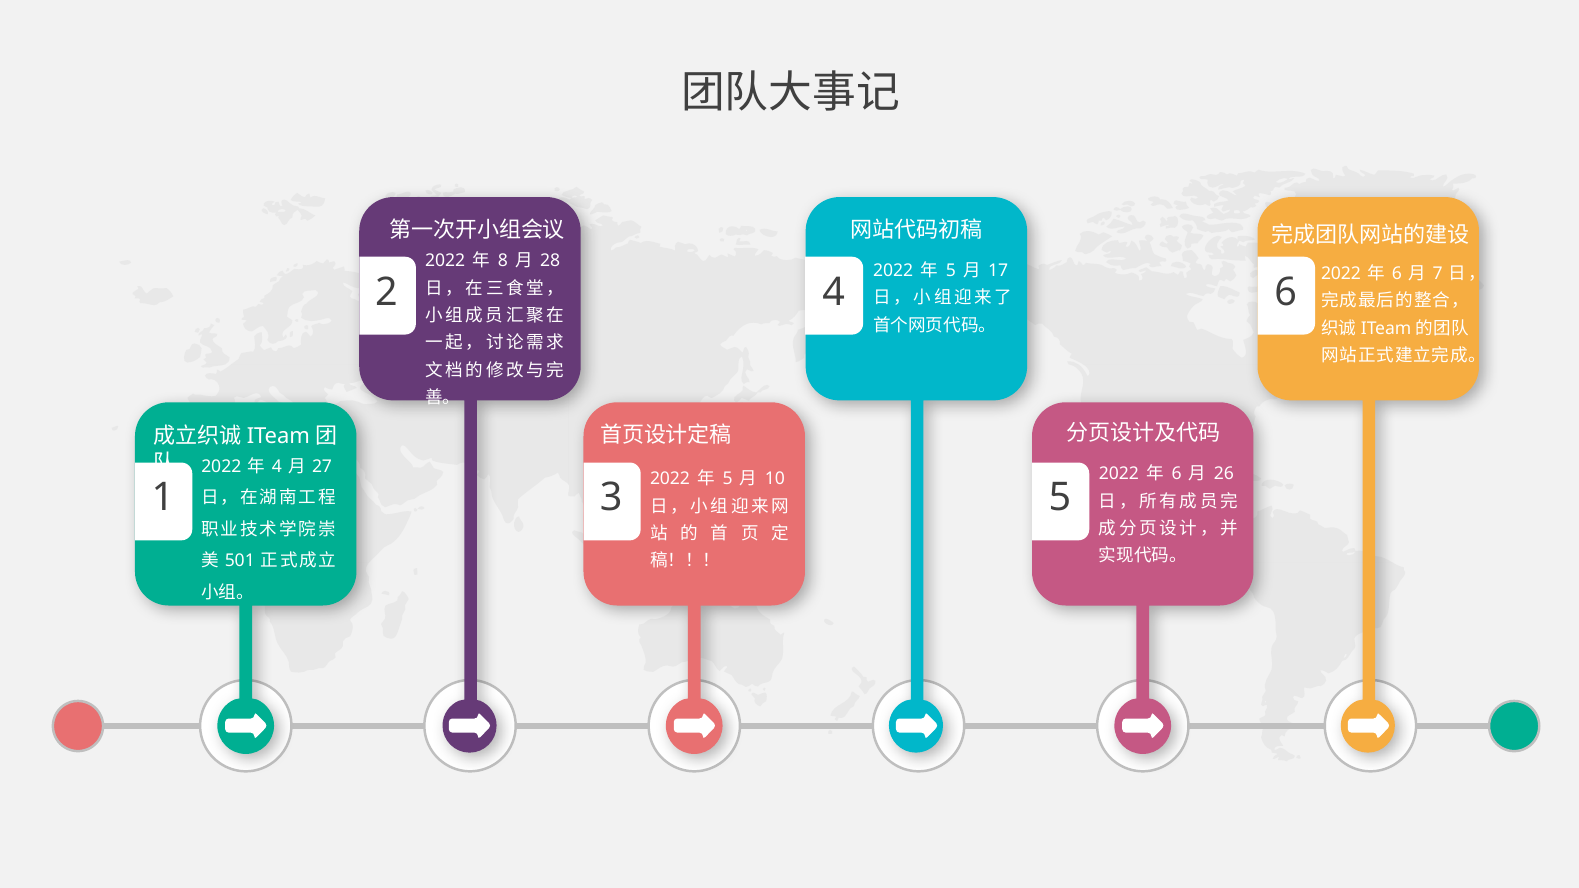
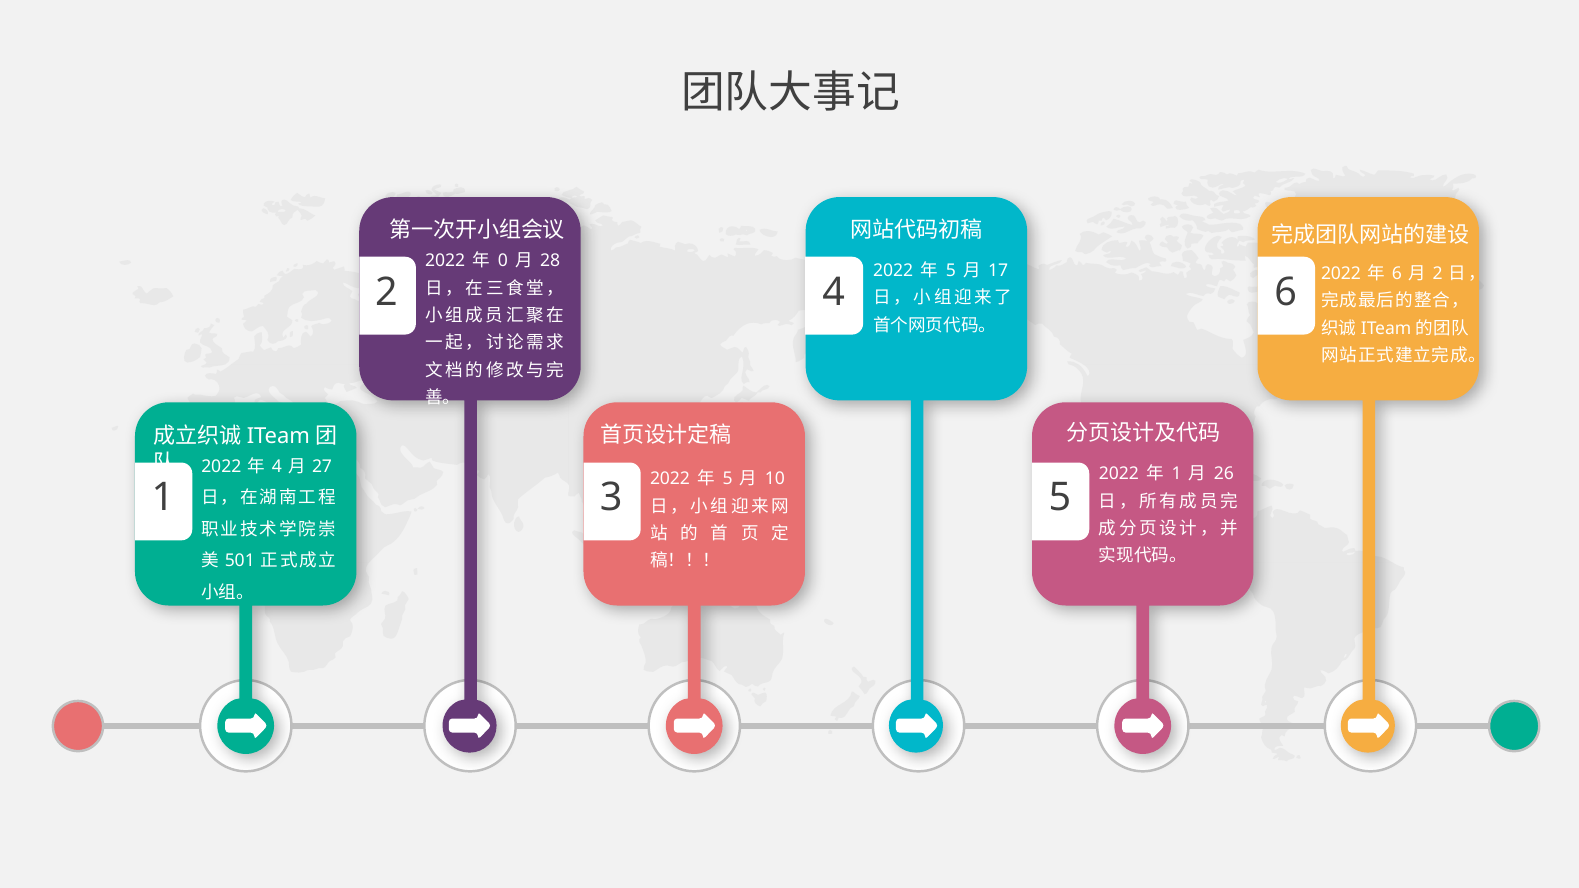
8: 8 -> 0
7 at (1438, 274): 7 -> 2
6 at (1177, 474): 6 -> 1
